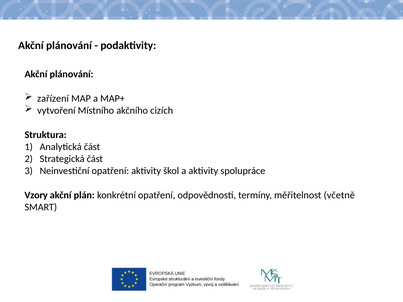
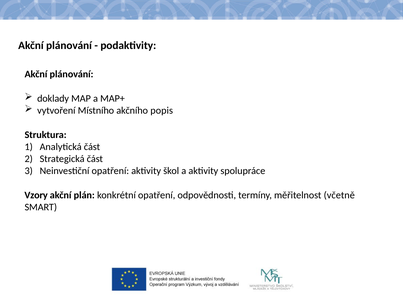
zařízení: zařízení -> doklady
cizích: cizích -> popis
